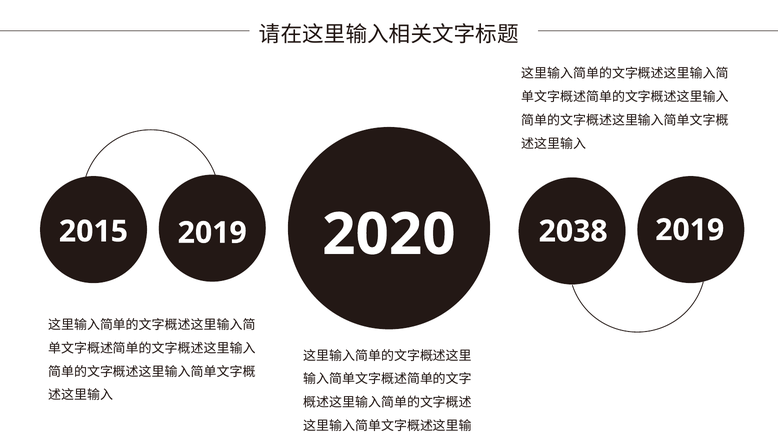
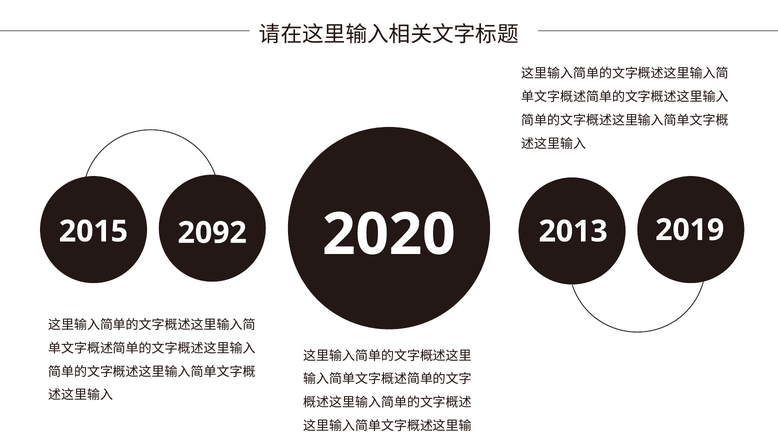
2015 2019: 2019 -> 2092
2038: 2038 -> 2013
